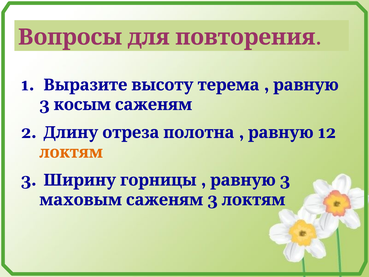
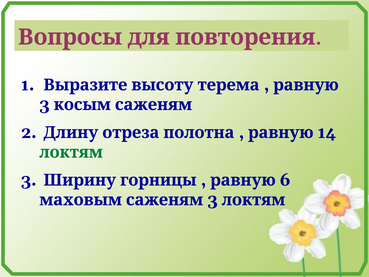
12: 12 -> 14
локтям at (71, 152) colour: orange -> green
3 at (285, 180): 3 -> 6
